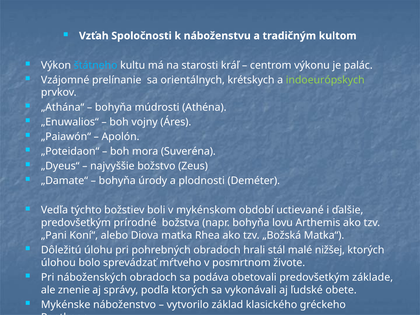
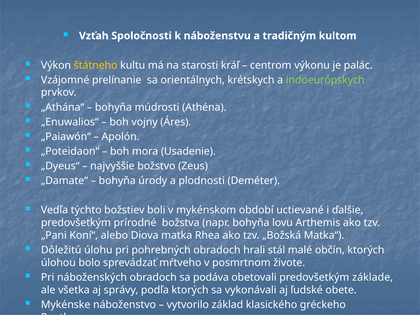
štátneho colour: light blue -> yellow
Suveréna: Suveréna -> Usadenie
nižšej: nižšej -> občín
znenie: znenie -> všetka
